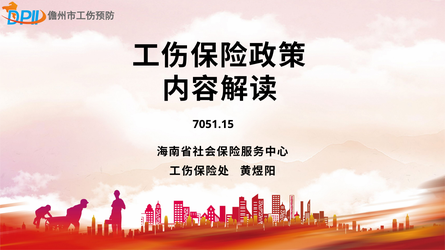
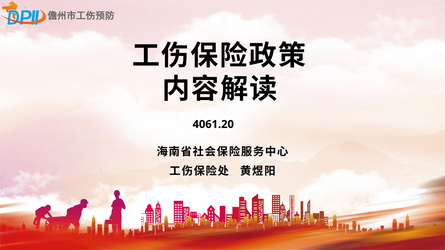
7051.15: 7051.15 -> 4061.20
